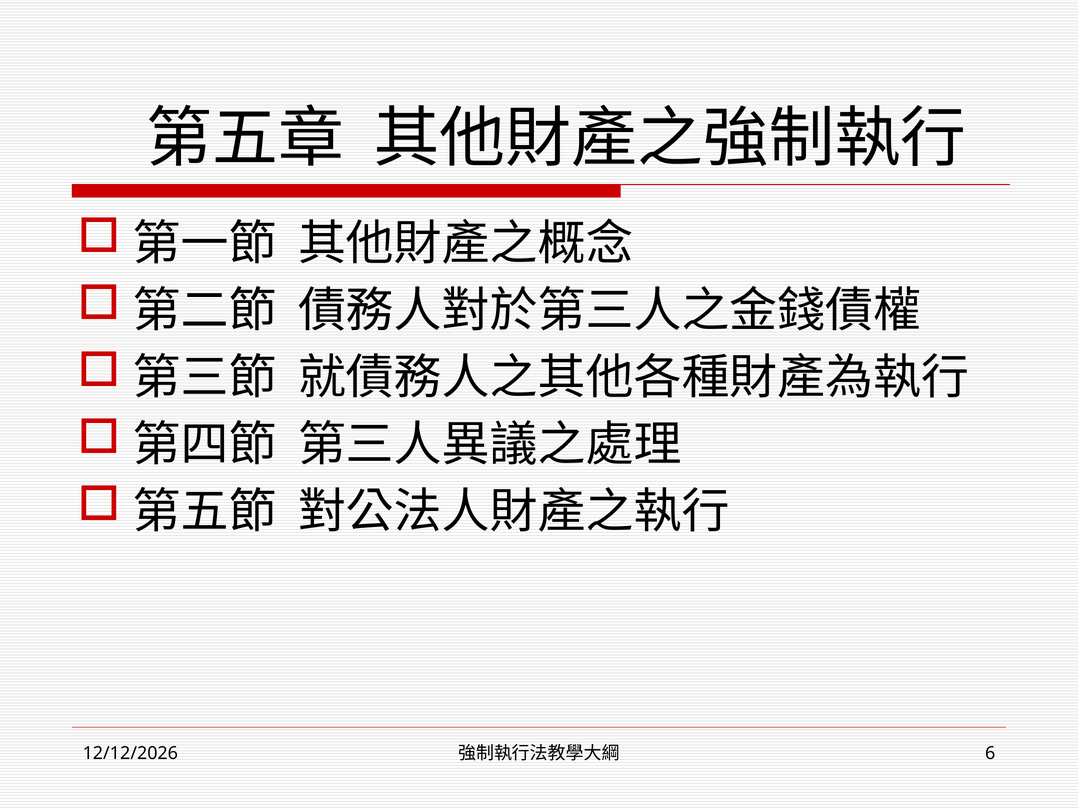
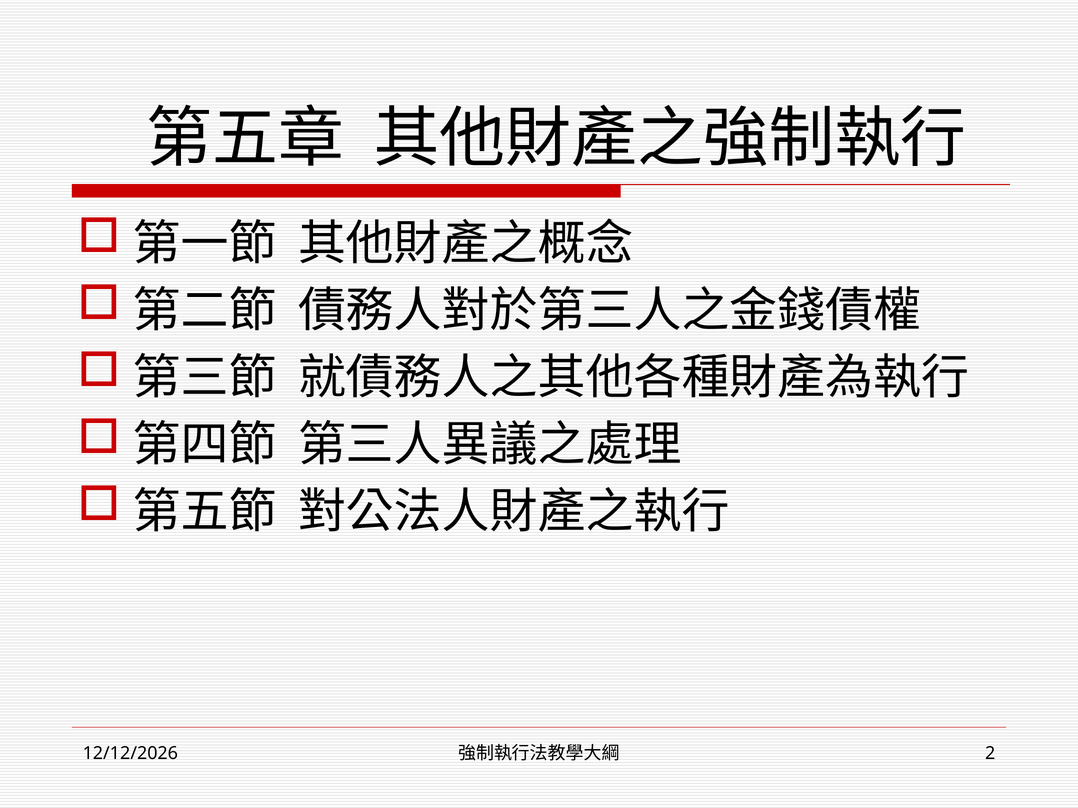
6: 6 -> 2
